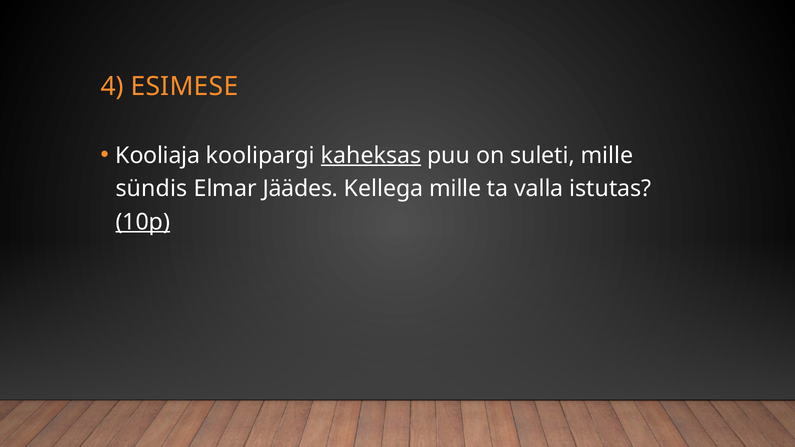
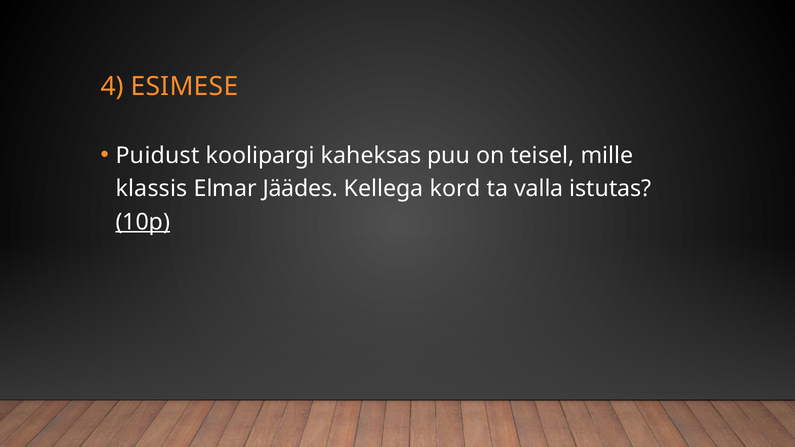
Kooliaja: Kooliaja -> Puidust
kaheksas underline: present -> none
suleti: suleti -> teisel
sündis: sündis -> klassis
Kellega mille: mille -> kord
